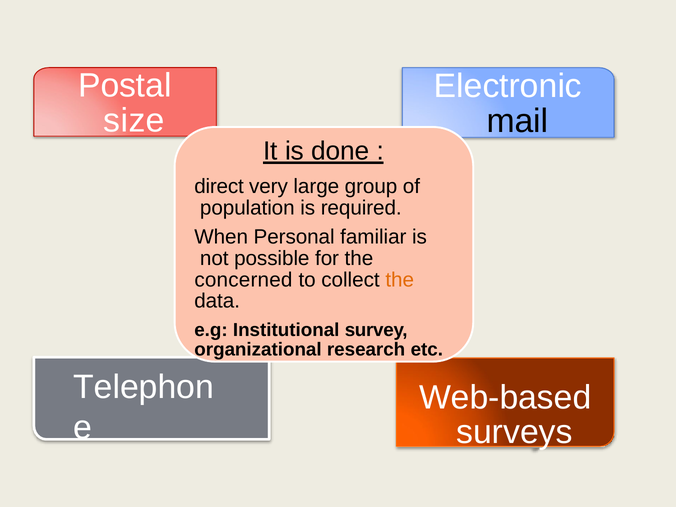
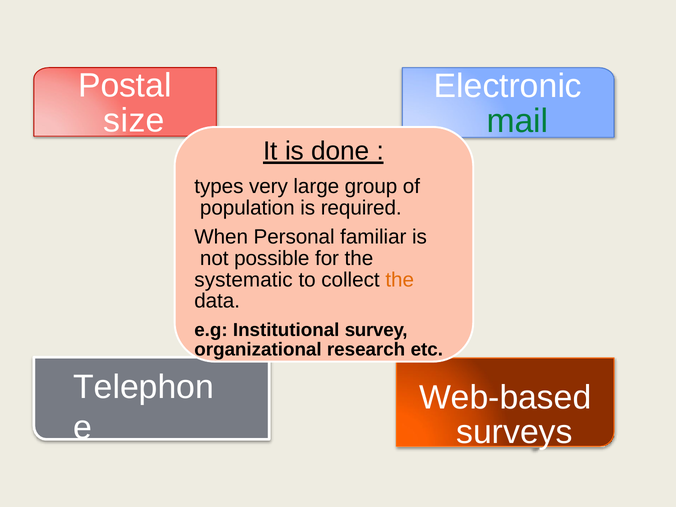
mail colour: black -> green
direct: direct -> types
concerned: concerned -> systematic
